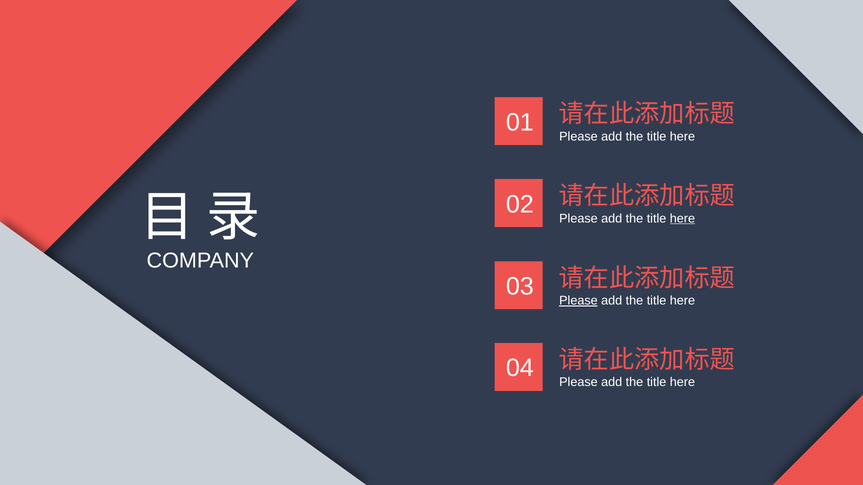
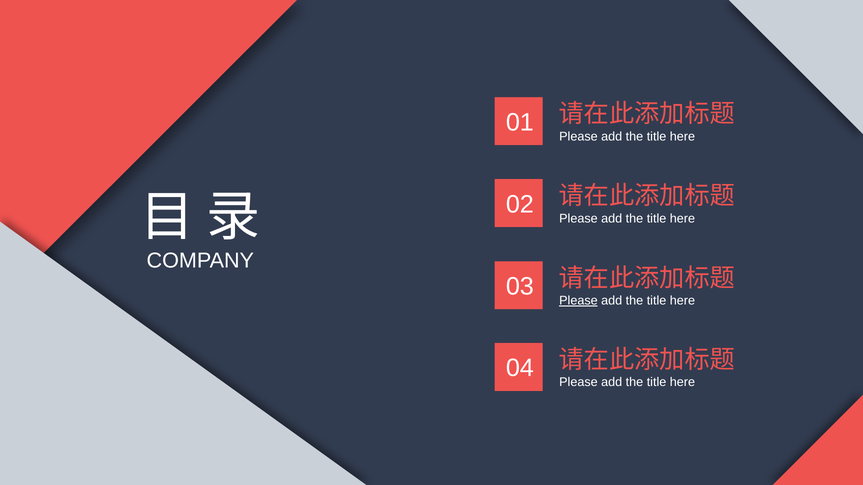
here at (682, 219) underline: present -> none
